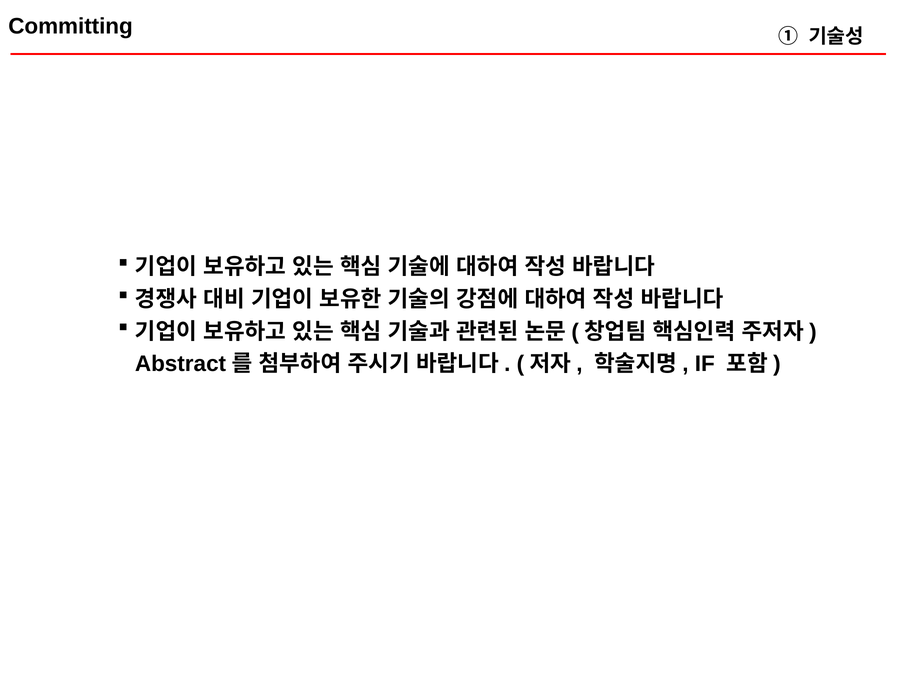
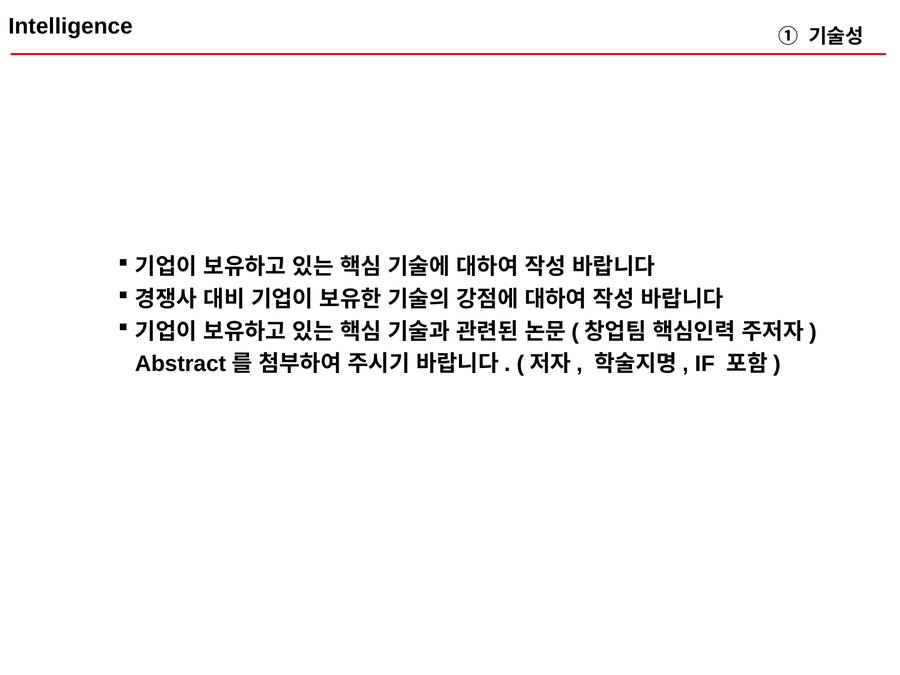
Committing: Committing -> Intelligence
